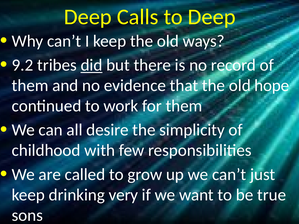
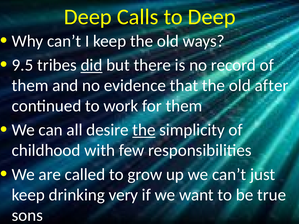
9.2: 9.2 -> 9.5
hope: hope -> after
the at (144, 130) underline: none -> present
